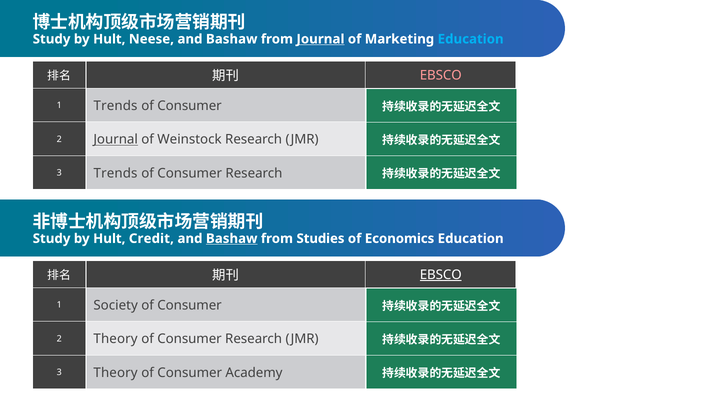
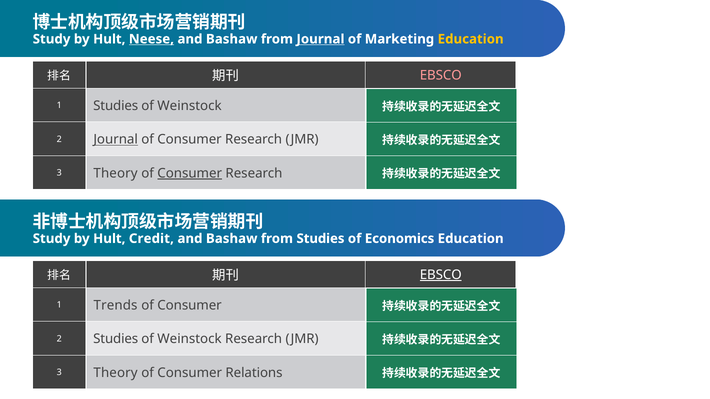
Neese underline: none -> present
Education at (471, 39) colour: light blue -> yellow
1 Trends: Trends -> Studies
Consumer at (190, 106): Consumer -> Weinstock
Weinstock at (190, 140): Weinstock -> Consumer
Trends at (116, 173): Trends -> Theory
Consumer at (190, 173) underline: none -> present
Bashaw at (232, 239) underline: present -> none
Society: Society -> Trends
2 Theory: Theory -> Studies
Consumer at (190, 339): Consumer -> Weinstock
Academy: Academy -> Relations
